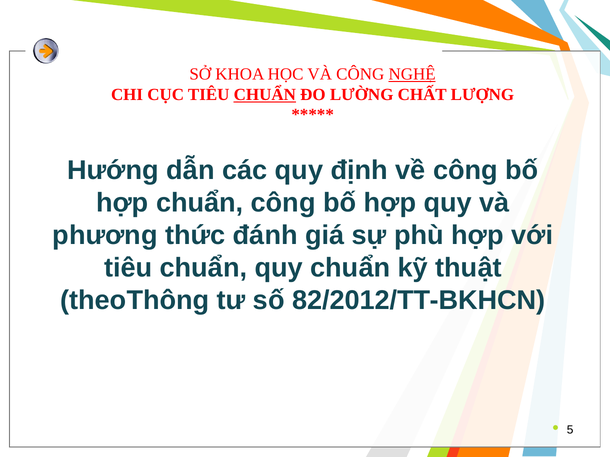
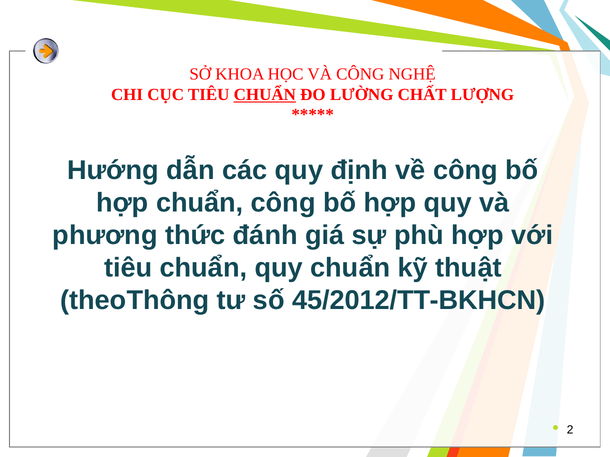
NGHỆ underline: present -> none
82/2012/TT-BKHCN: 82/2012/TT-BKHCN -> 45/2012/TT-BKHCN
5: 5 -> 2
